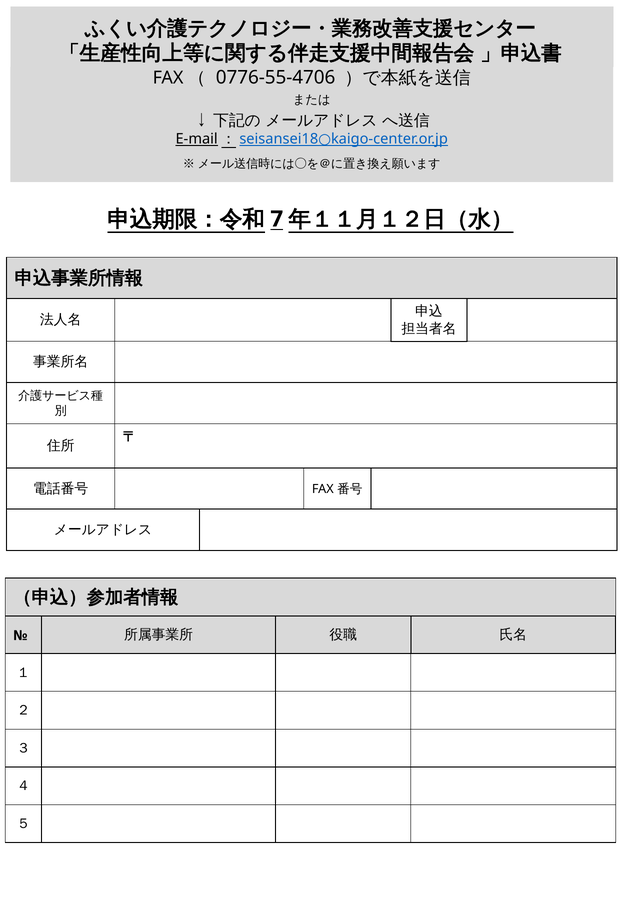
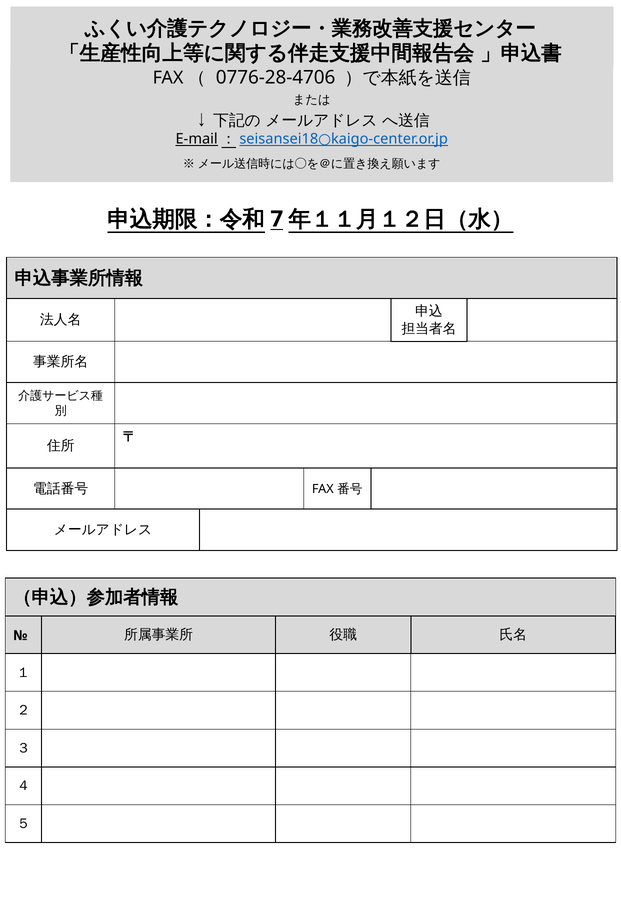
0776-55-4706: 0776-55-4706 -> 0776-28-4706
